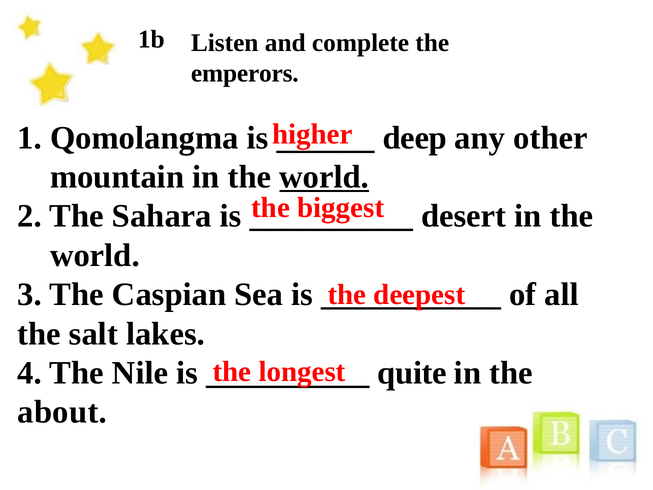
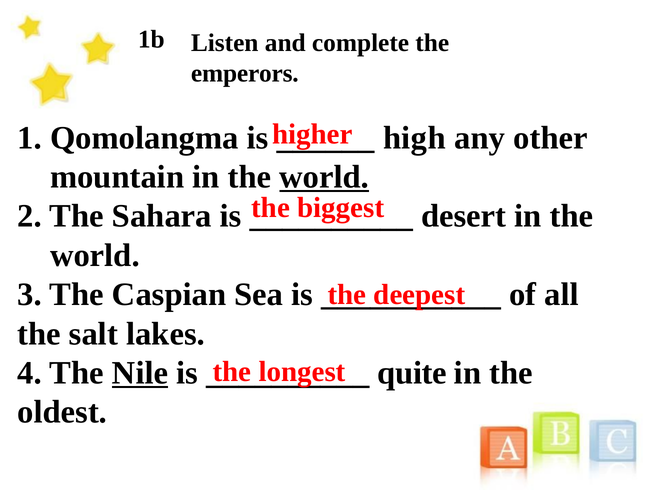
deep: deep -> high
Nile underline: none -> present
about: about -> oldest
